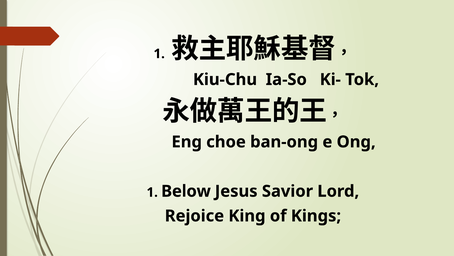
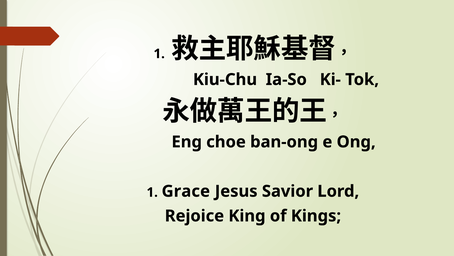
Below: Below -> Grace
